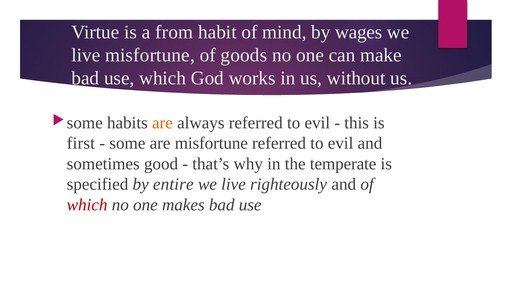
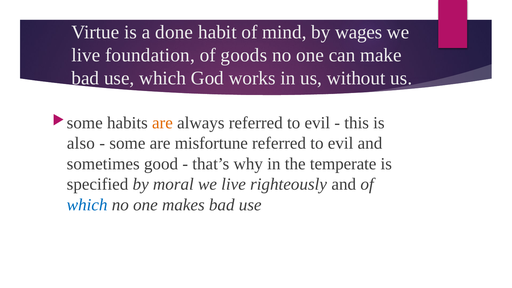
from: from -> done
live misfortune: misfortune -> foundation
first: first -> also
entire: entire -> moral
which at (87, 205) colour: red -> blue
